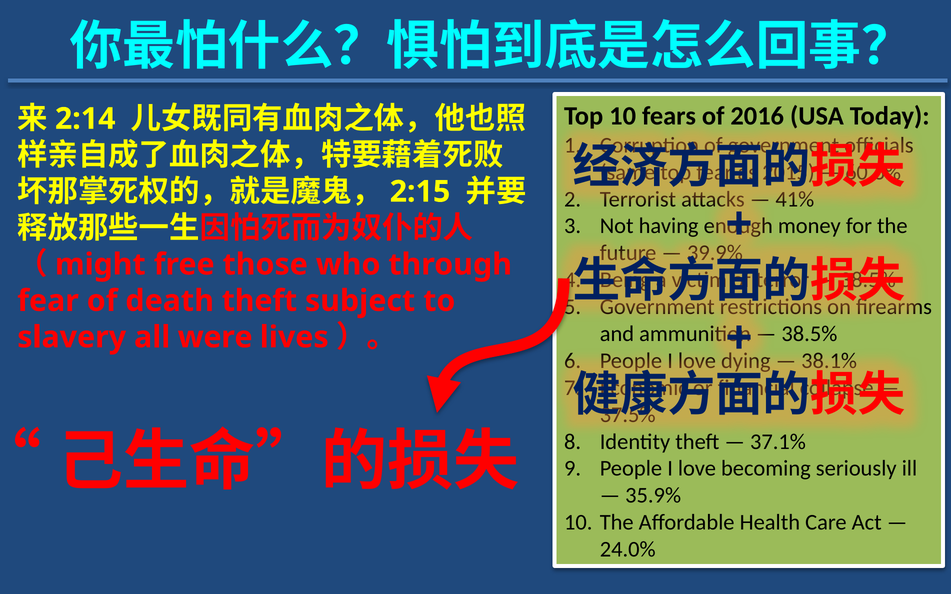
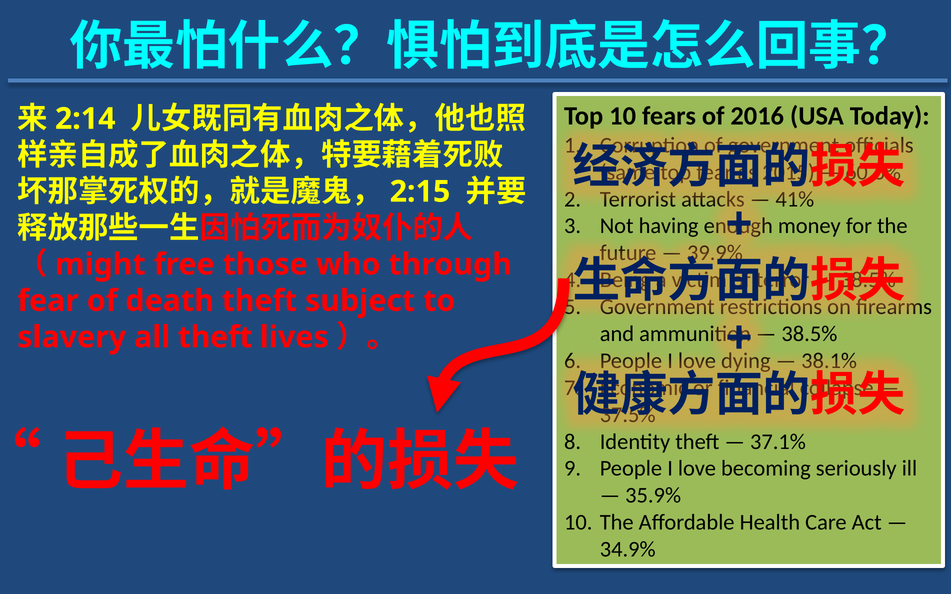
all were: were -> theft
24.0%: 24.0% -> 34.9%
